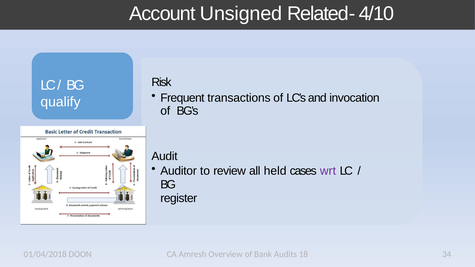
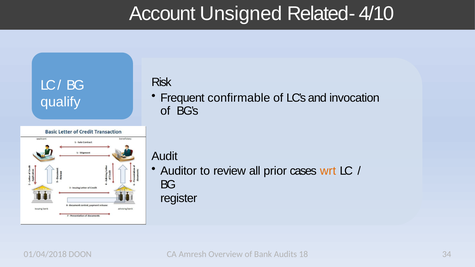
transactions: transactions -> confirmable
held: held -> prior
wrt colour: purple -> orange
